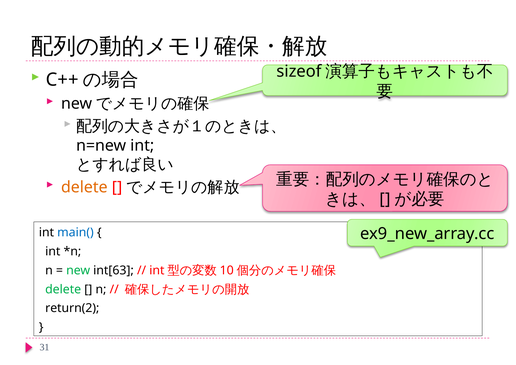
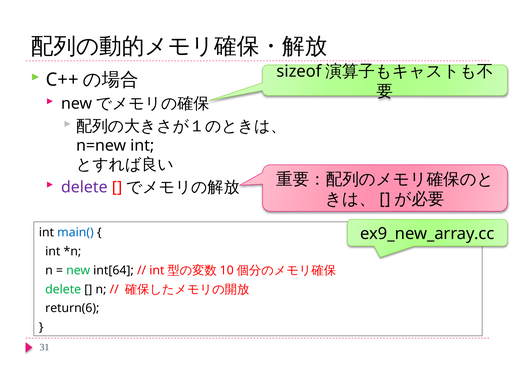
delete at (84, 187) colour: orange -> purple
int[63: int[63 -> int[64
return(2: return(2 -> return(6
